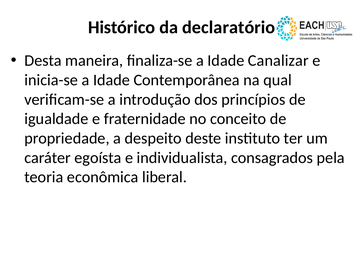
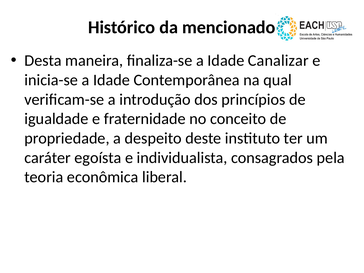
declaratório: declaratório -> mencionado
